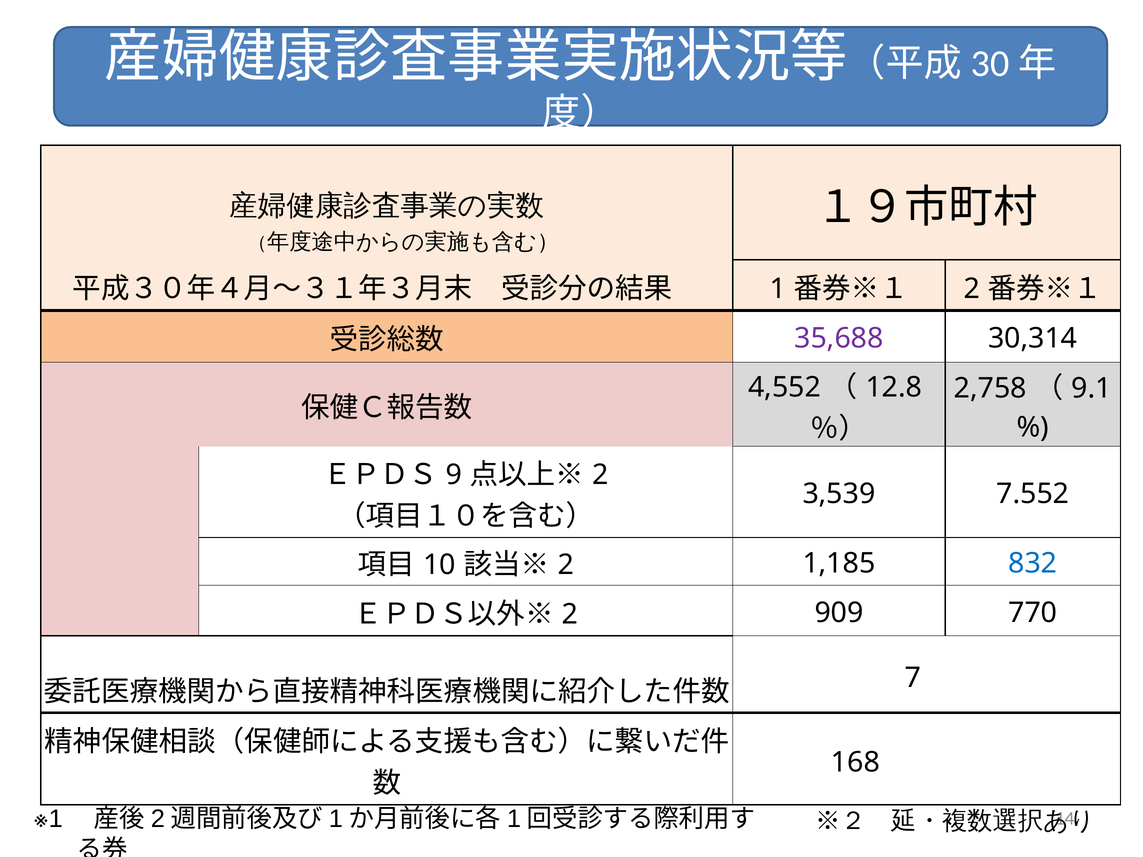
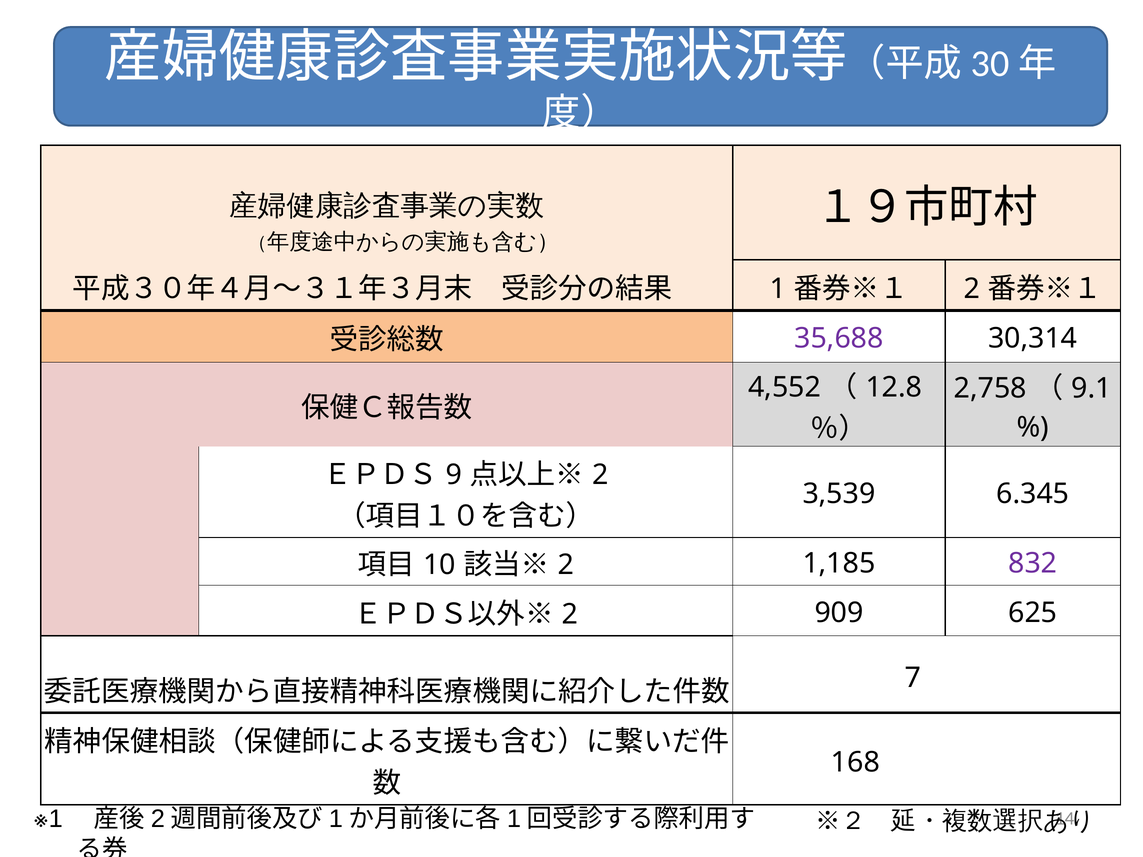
7.552: 7.552 -> 6.345
832 colour: blue -> purple
770: 770 -> 625
